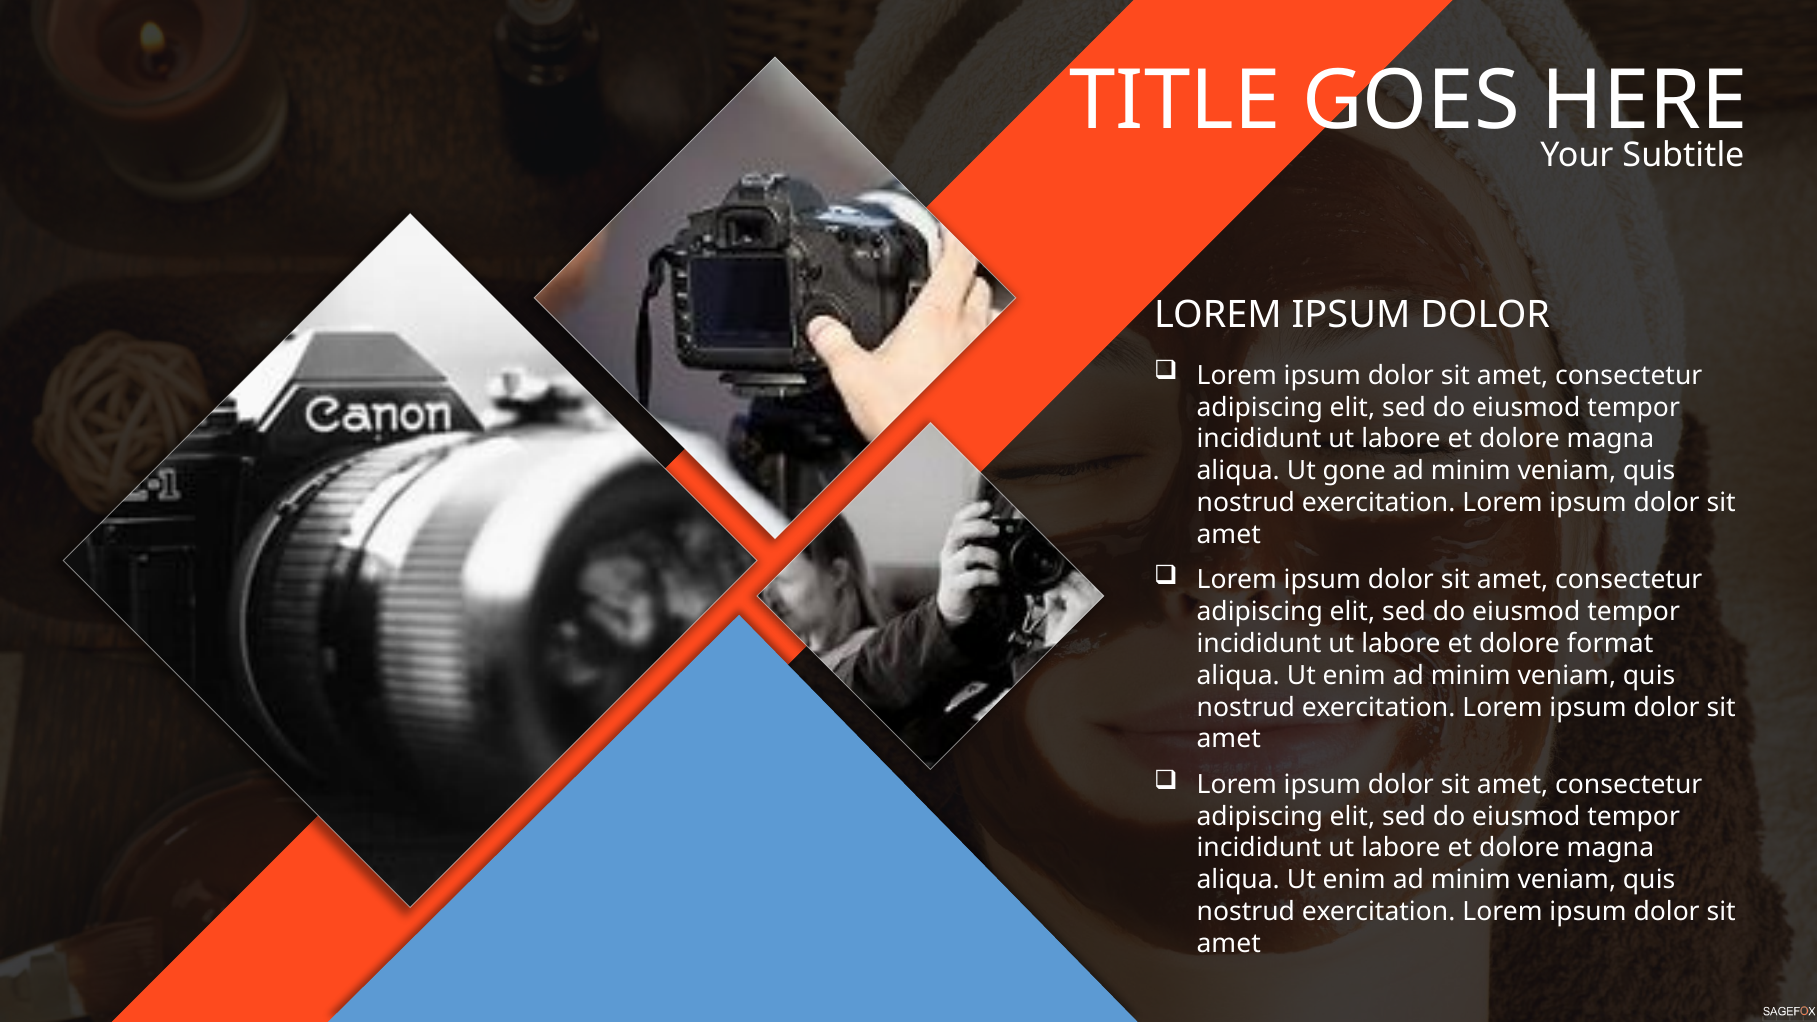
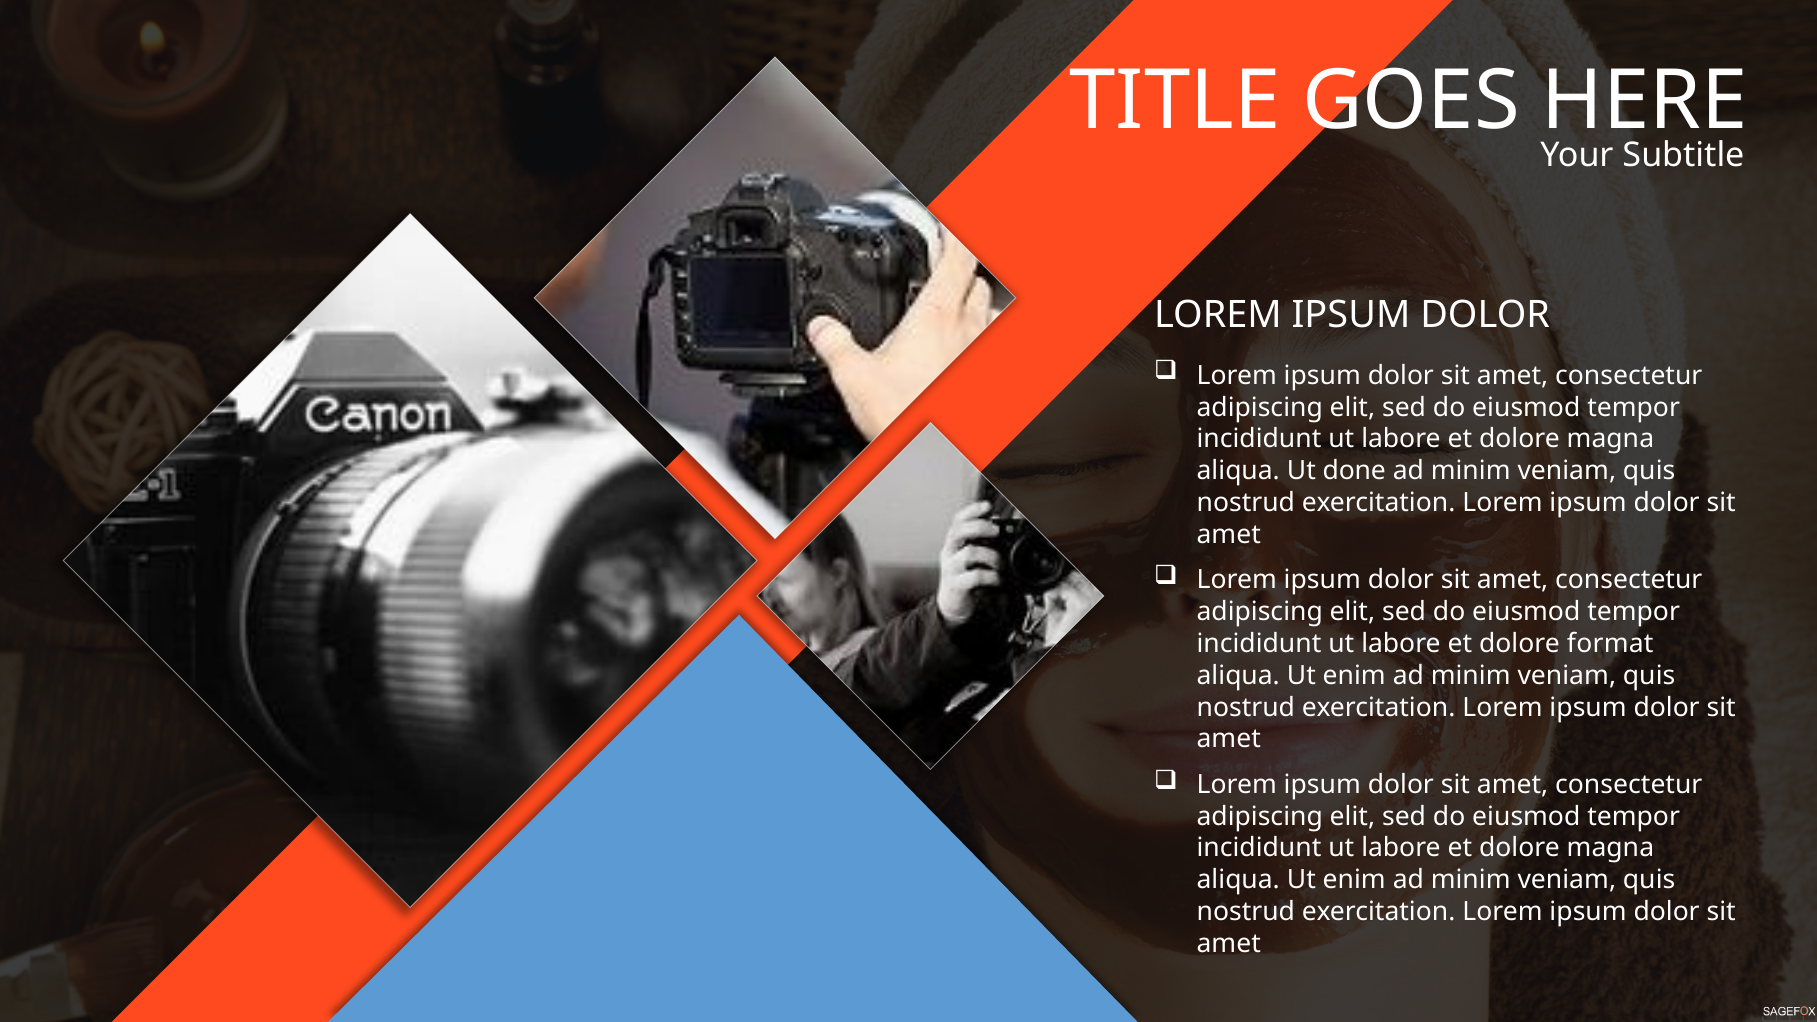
gone: gone -> done
